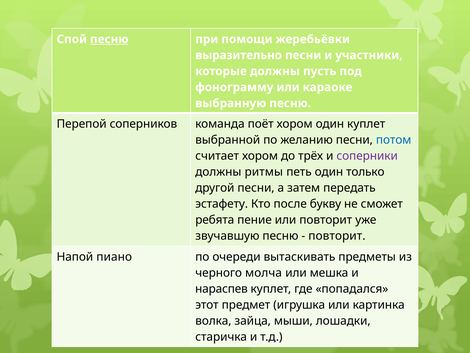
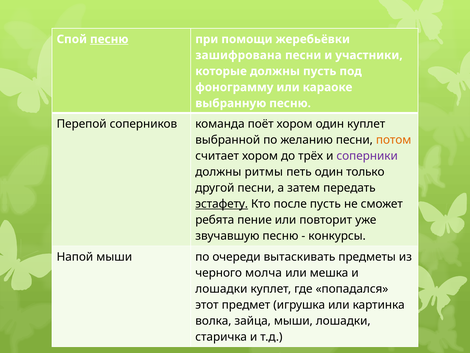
выразительно: выразительно -> зашифрована
потом colour: blue -> orange
эстафету underline: none -> present
после букву: букву -> пусть
повторит at (337, 236): повторит -> конкурсы
Напой пиано: пиано -> мыши
нараспев at (221, 288): нараспев -> лошадки
